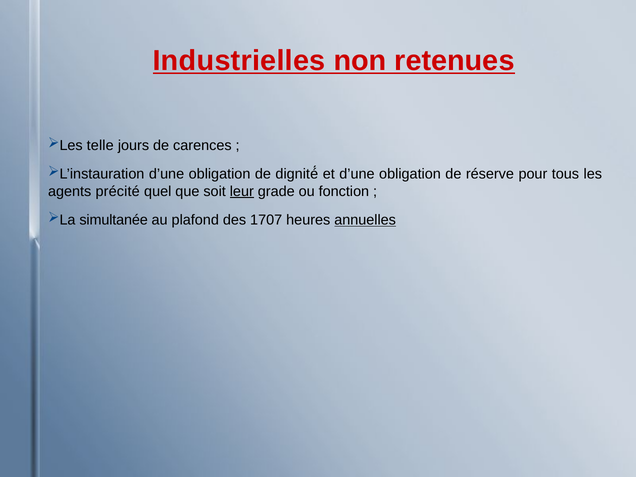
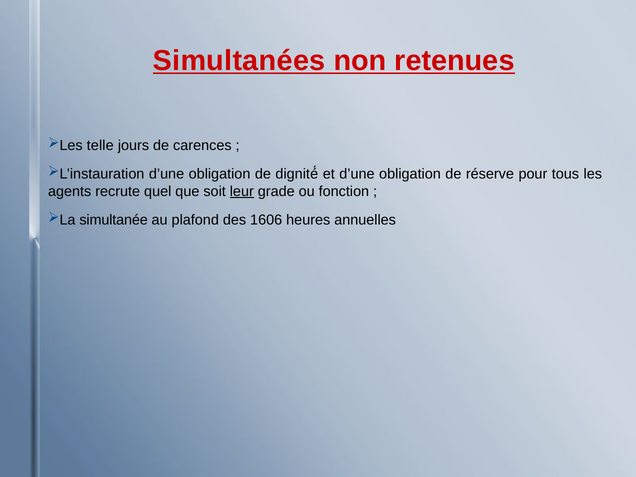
Industrielles: Industrielles -> Simultanées
précité: précité -> recrute
1707: 1707 -> 1606
annuelles underline: present -> none
